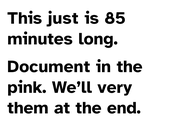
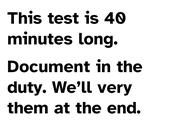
just: just -> test
85: 85 -> 40
pink: pink -> duty
